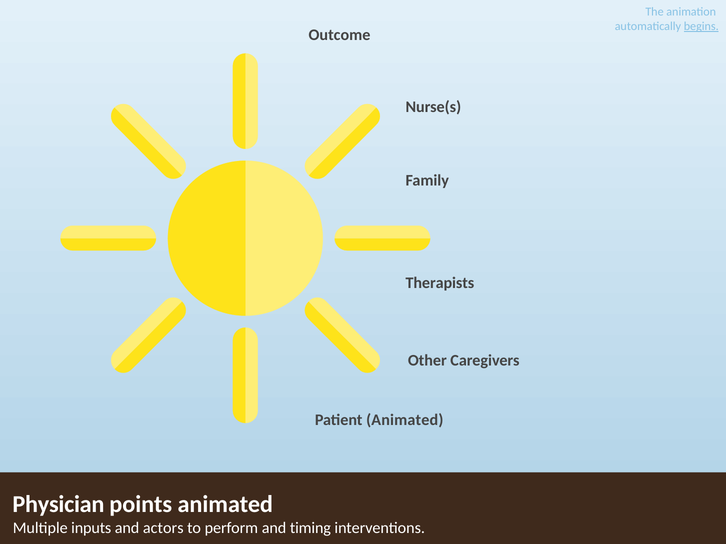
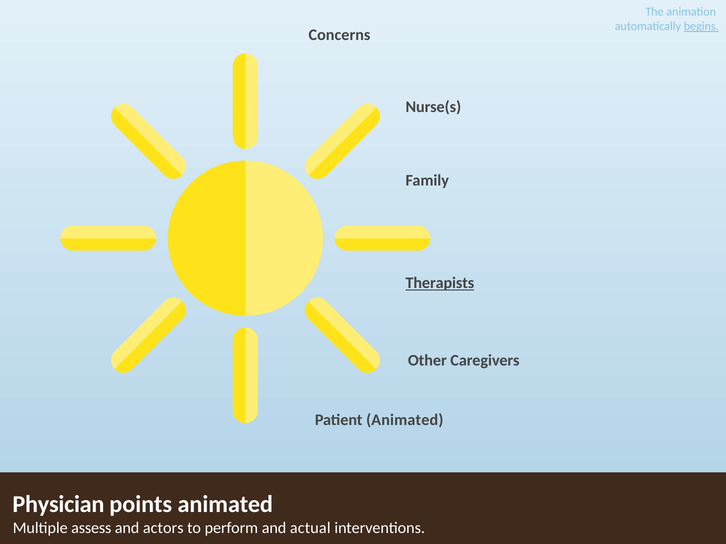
Outcome: Outcome -> Concerns
Therapists underline: none -> present
inputs: inputs -> assess
timing: timing -> actual
